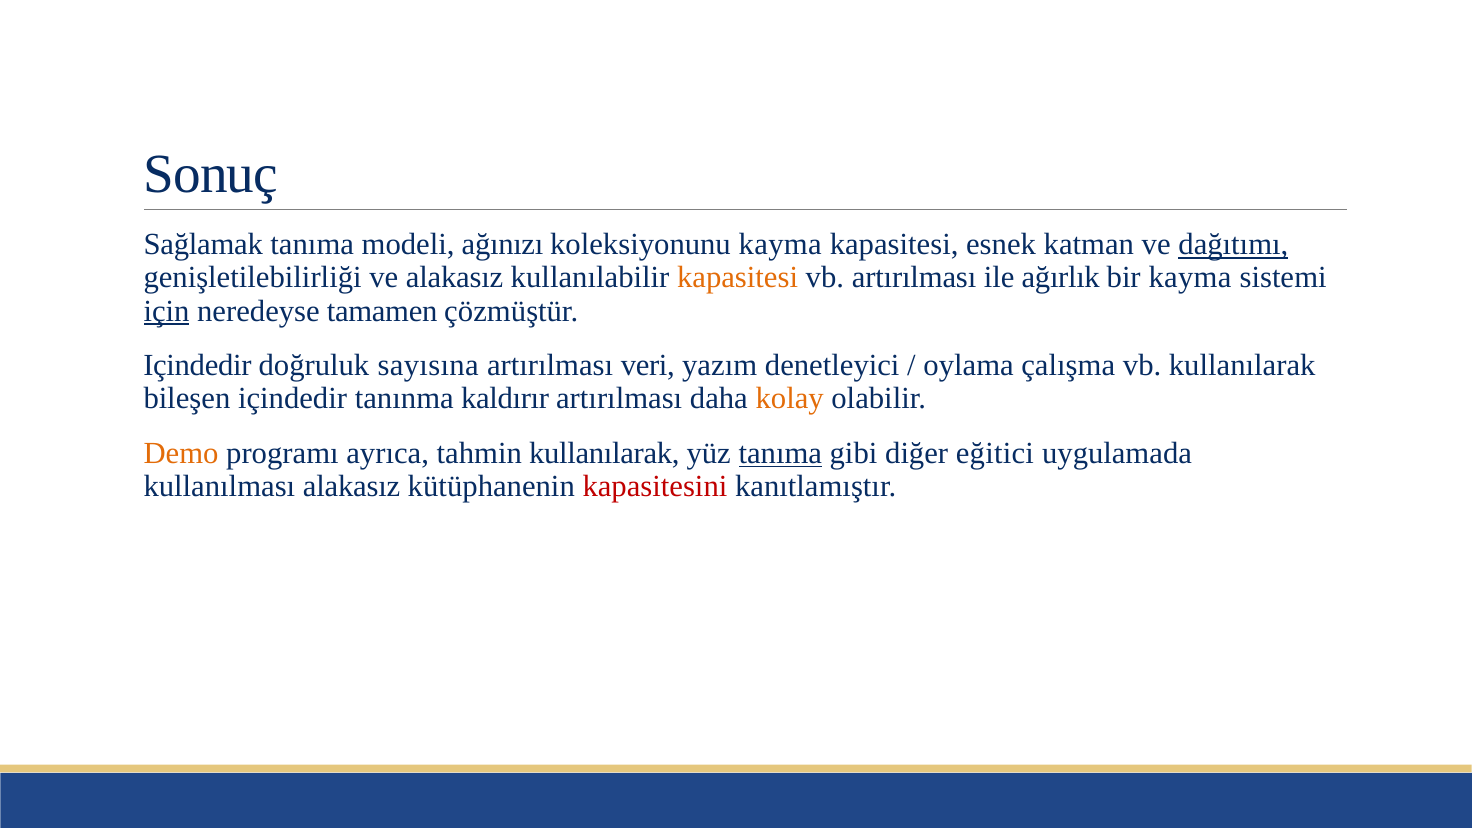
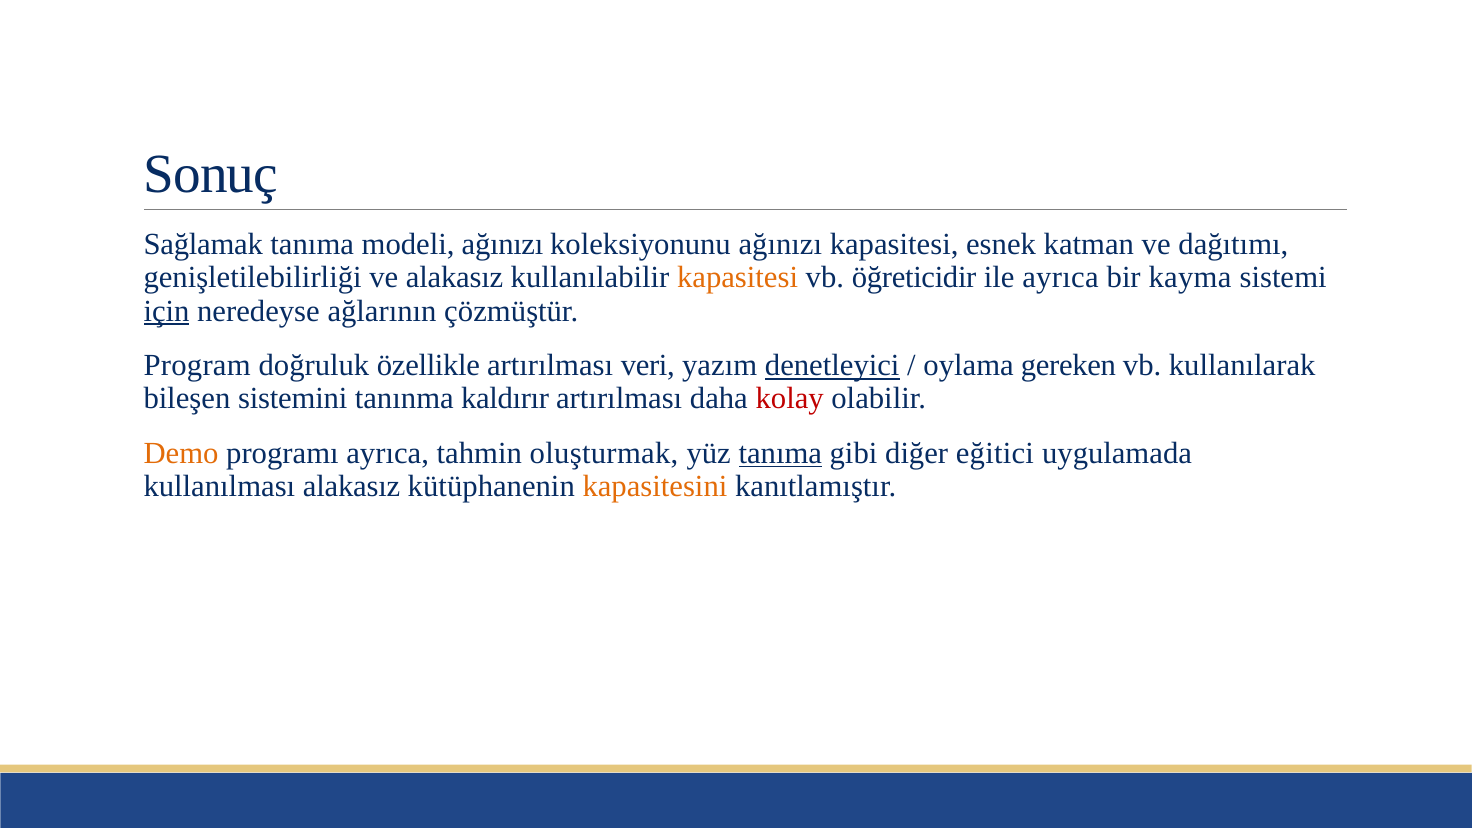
koleksiyonunu kayma: kayma -> ağınızı
dağıtımı underline: present -> none
vb artırılması: artırılması -> öğreticidir
ile ağırlık: ağırlık -> ayrıca
tamamen: tamamen -> ağlarının
Içindedir at (197, 366): Içindedir -> Program
sayısına: sayısına -> özellikle
denetleyici underline: none -> present
çalışma: çalışma -> gereken
bileşen içindedir: içindedir -> sistemini
kolay colour: orange -> red
tahmin kullanılarak: kullanılarak -> oluşturmak
kapasitesini colour: red -> orange
